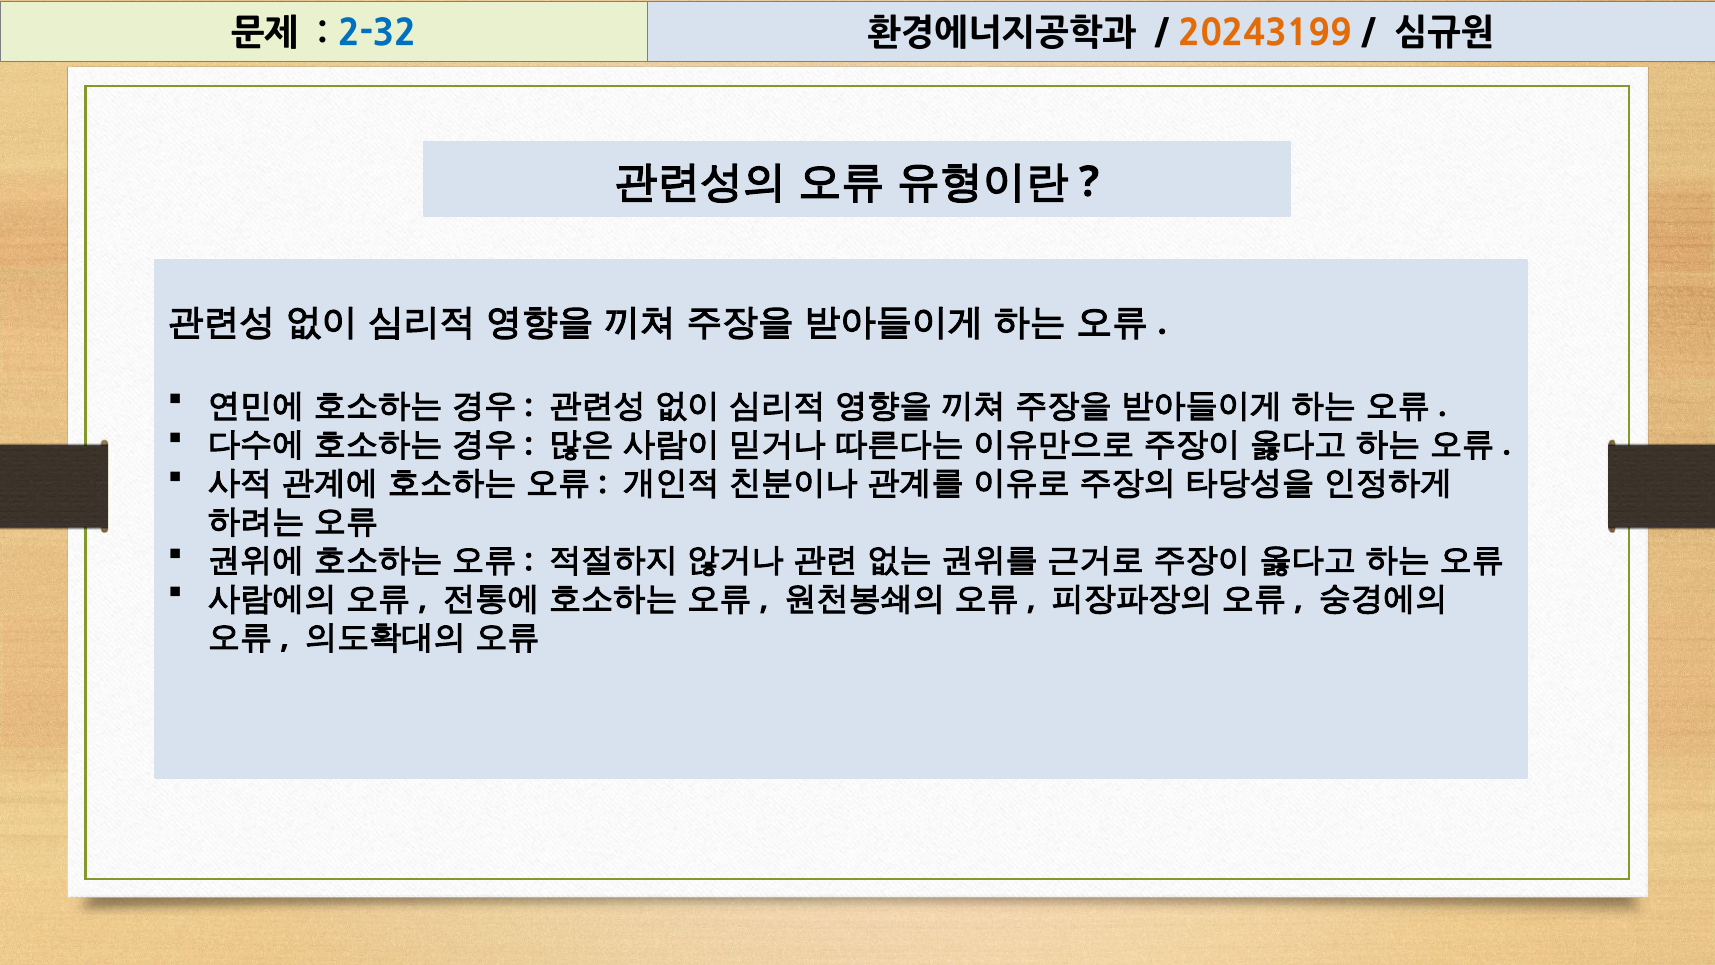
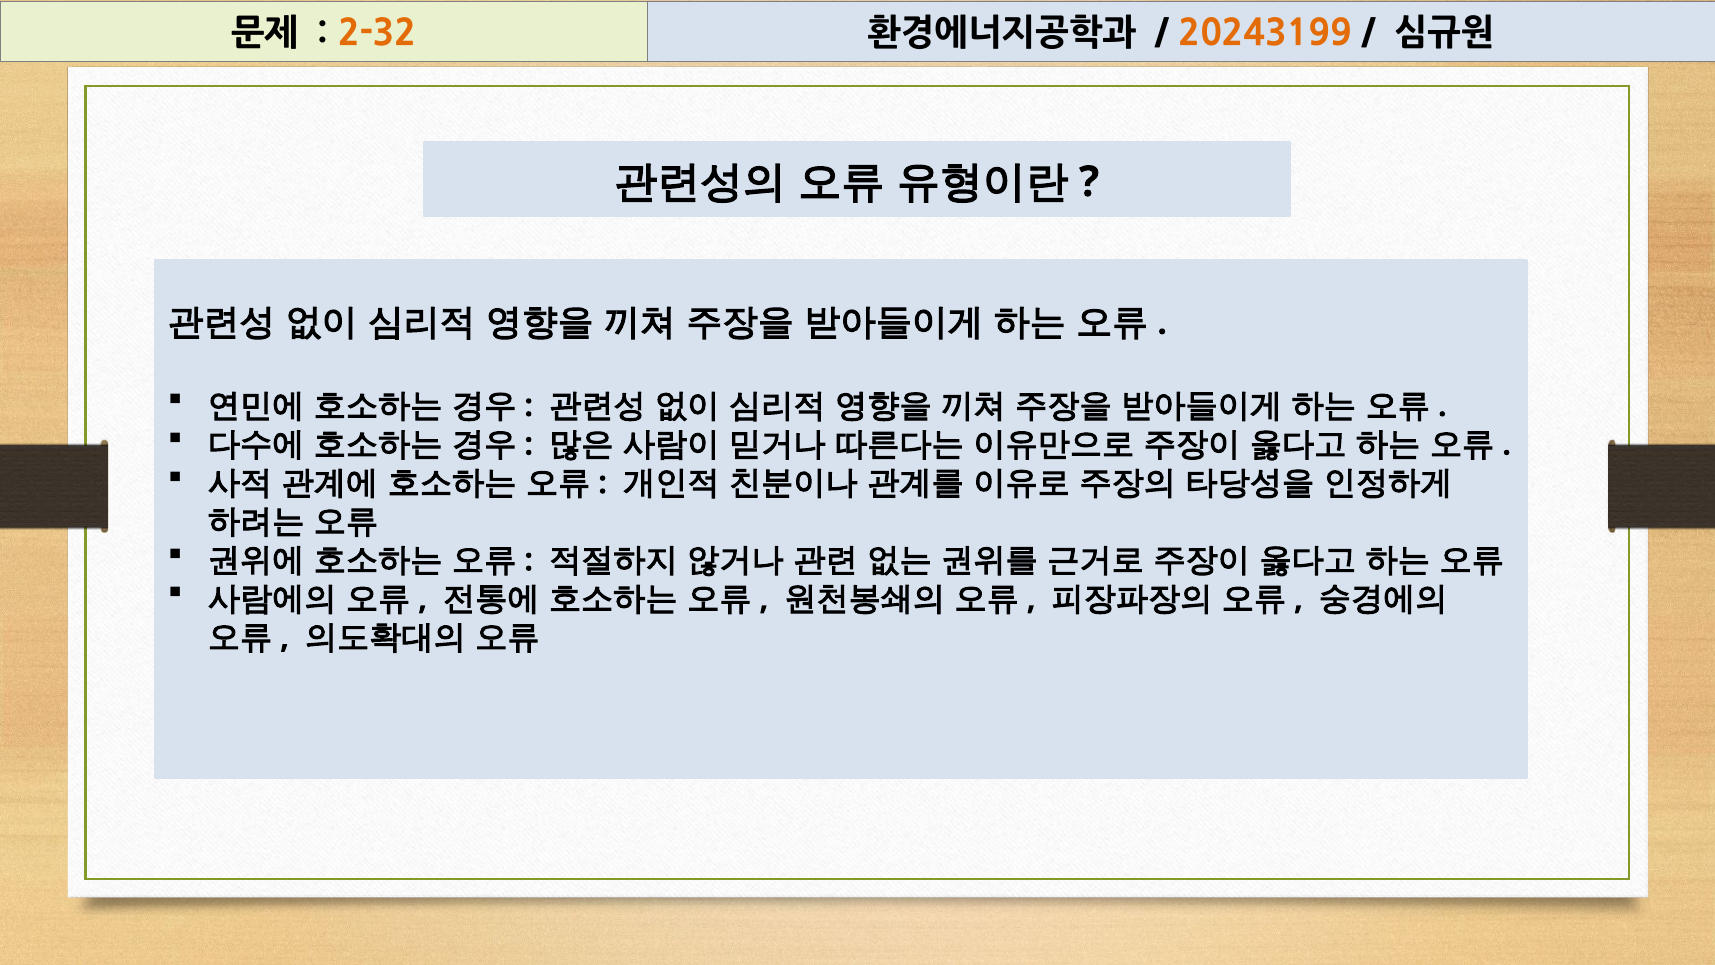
2-32 colour: blue -> orange
